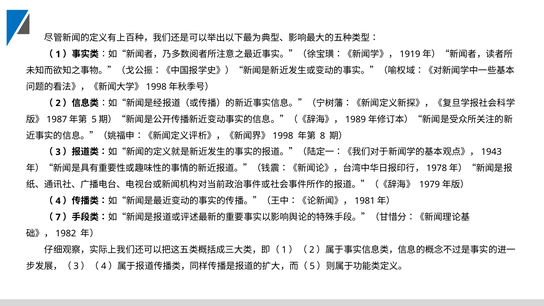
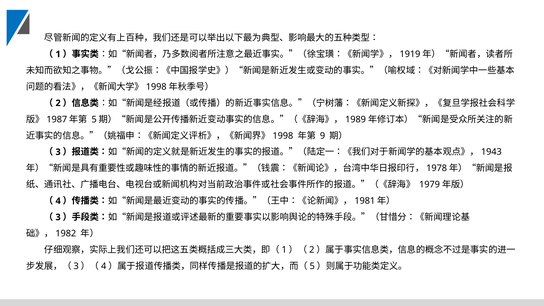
8: 8 -> 9
7 at (58, 217): 7 -> 3
